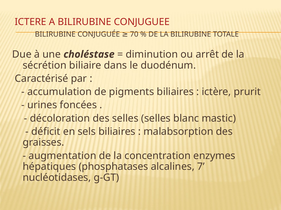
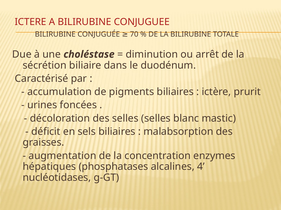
7: 7 -> 4
